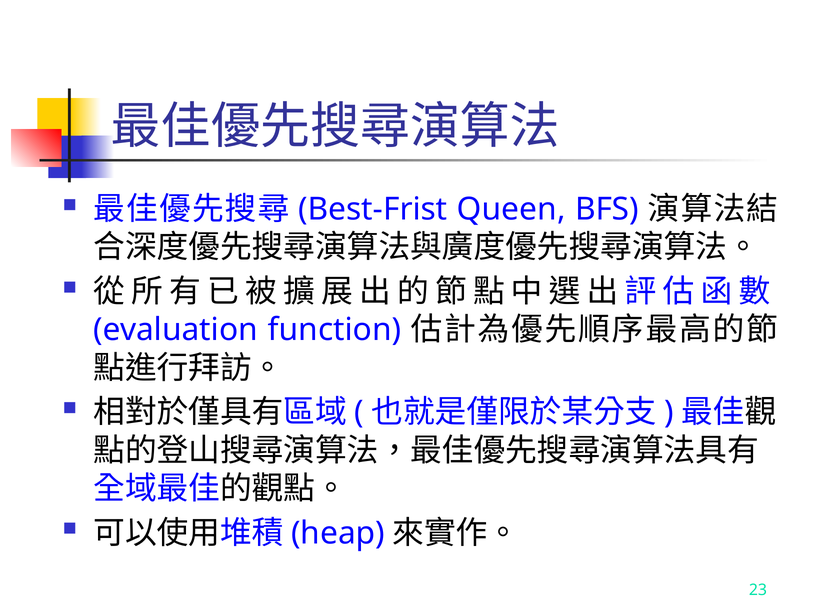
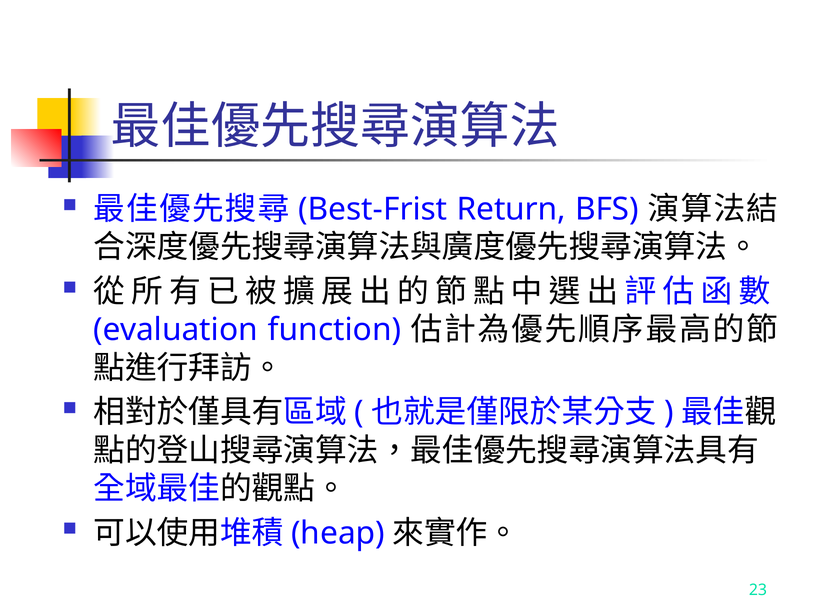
Queen: Queen -> Return
